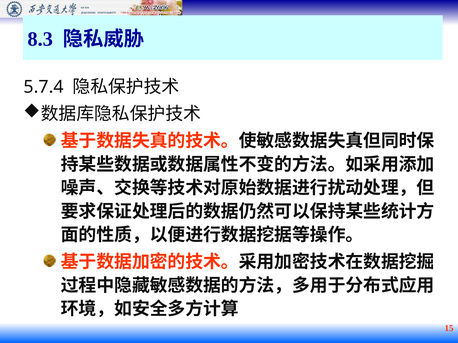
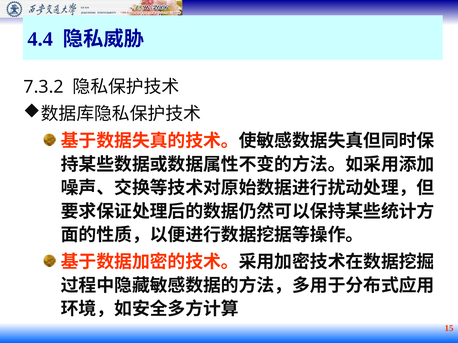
8.3: 8.3 -> 4.4
5.7.4: 5.7.4 -> 7.3.2
